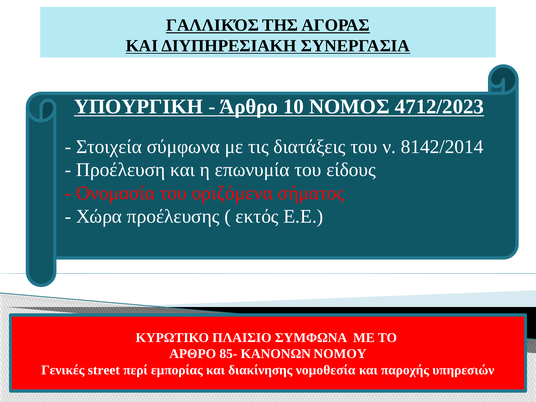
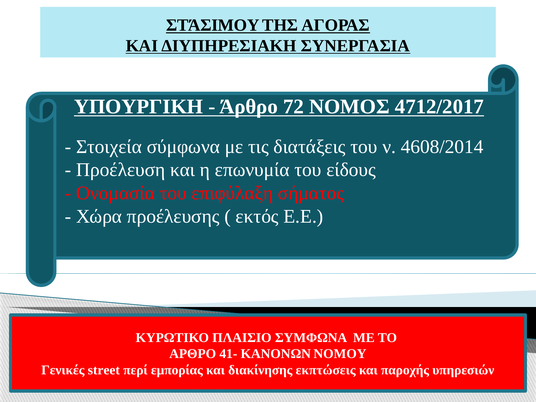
ΓΑΛΛΙΚΌΣ: ΓΑΛΛΙΚΌΣ -> ΣΤΆΣΙΜΟΥ
10: 10 -> 72
4712/2023: 4712/2023 -> 4712/2017
8142/2014: 8142/2014 -> 4608/2014
οριζόμενα: οριζόμενα -> επιφύλαξη
85-: 85- -> 41-
νομοθεσία: νομοθεσία -> εκπτώσεις
